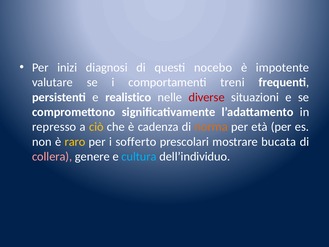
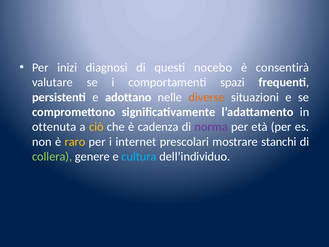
impotente: impotente -> consentirà
treni: treni -> spazi
realistico: realistico -> adottano
diverse colour: red -> orange
represso: represso -> ottenuta
norma colour: orange -> purple
sofferto: sofferto -> internet
bucata: bucata -> stanchi
collera colour: pink -> light green
